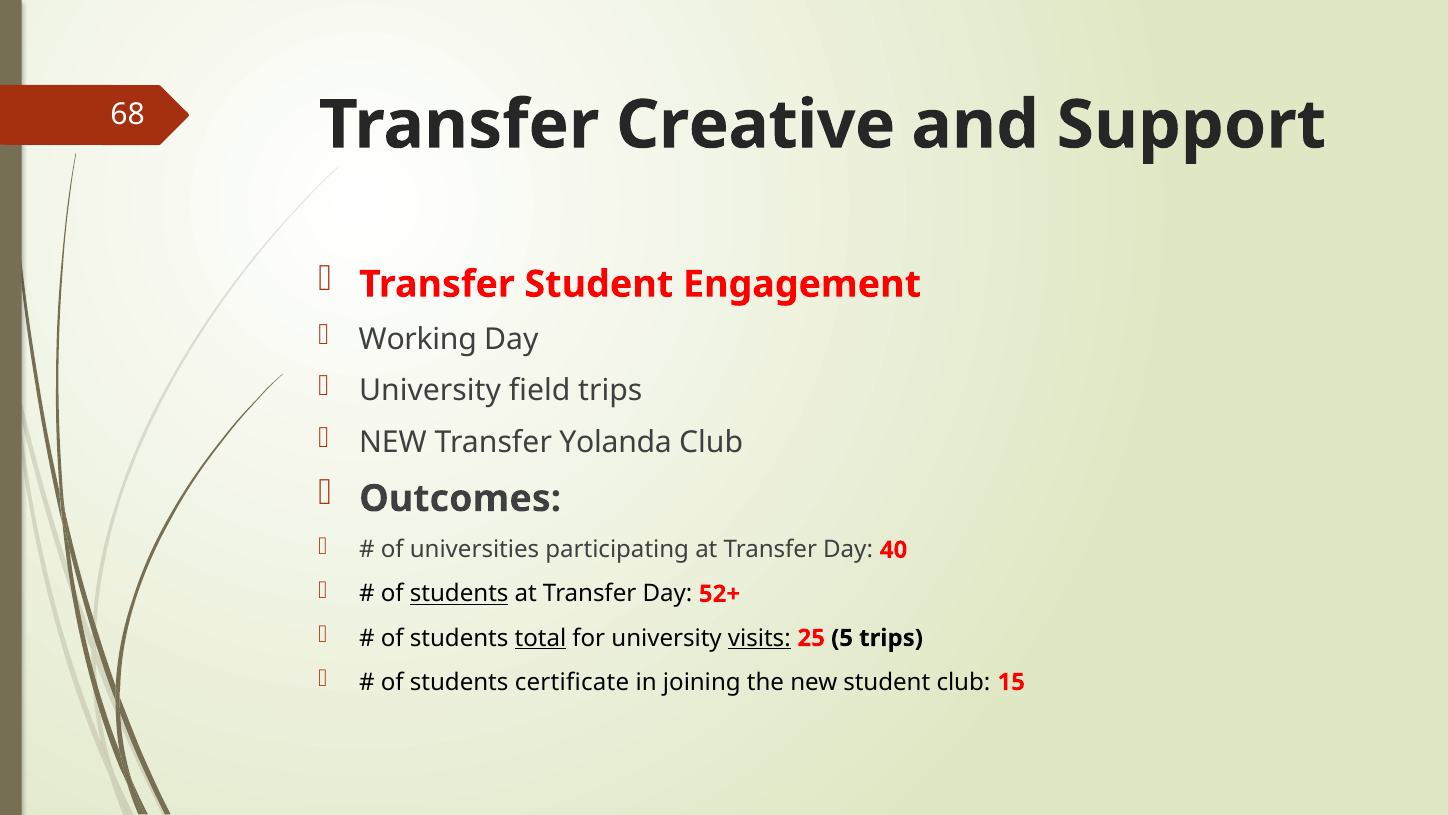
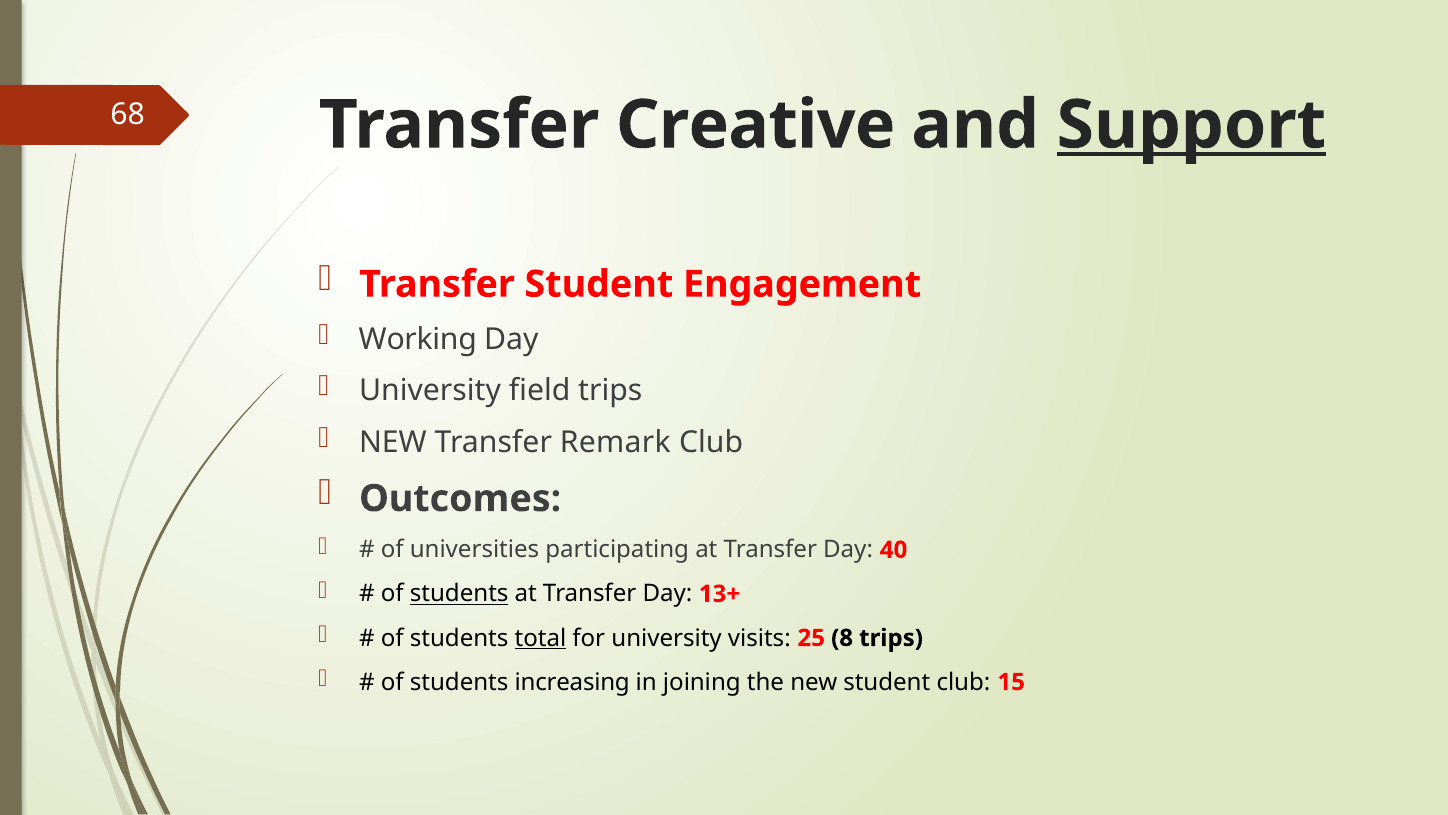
Support underline: none -> present
Yolanda: Yolanda -> Remark
52+: 52+ -> 13+
visits underline: present -> none
5: 5 -> 8
certificate: certificate -> increasing
